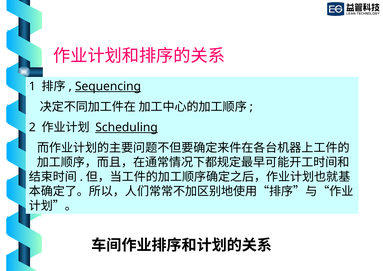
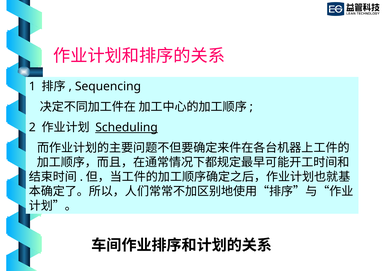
Sequencing underline: present -> none
